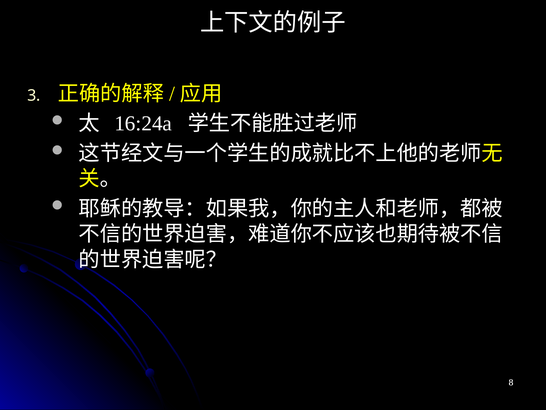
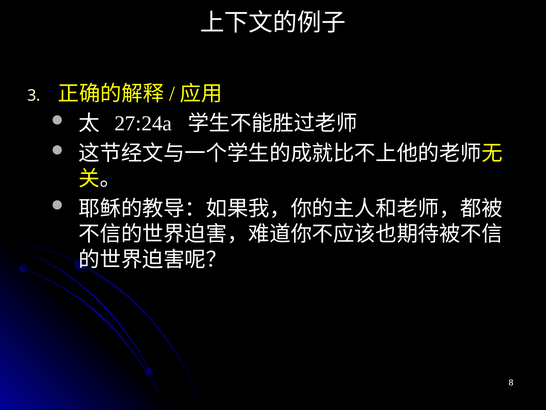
16:24a: 16:24a -> 27:24a
